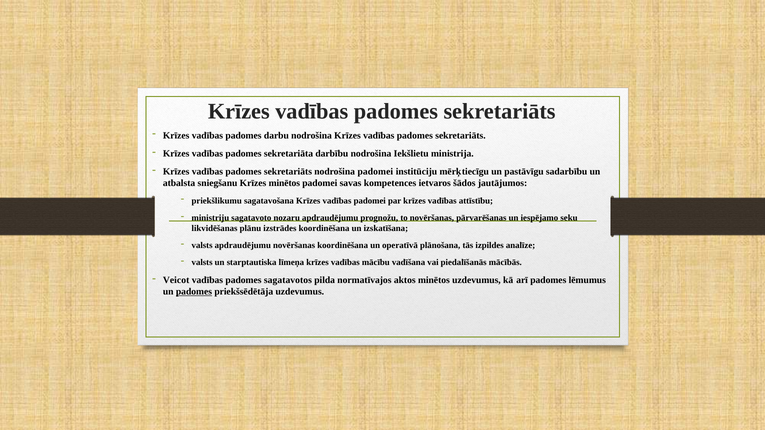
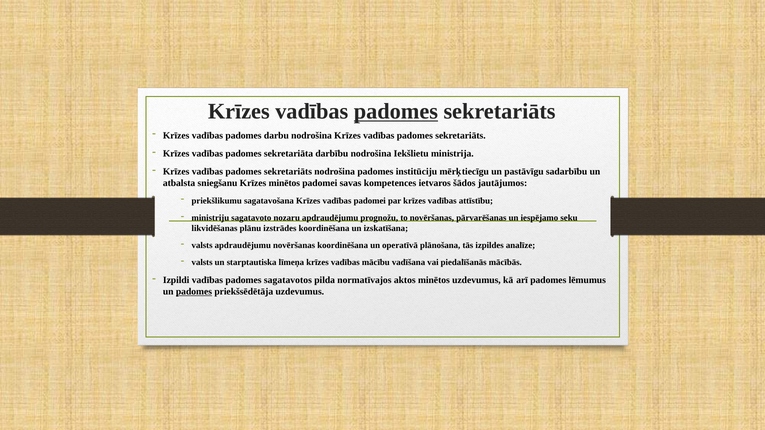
padomes at (396, 111) underline: none -> present
nodrošina padomei: padomei -> padomes
Veicot: Veicot -> Izpildi
